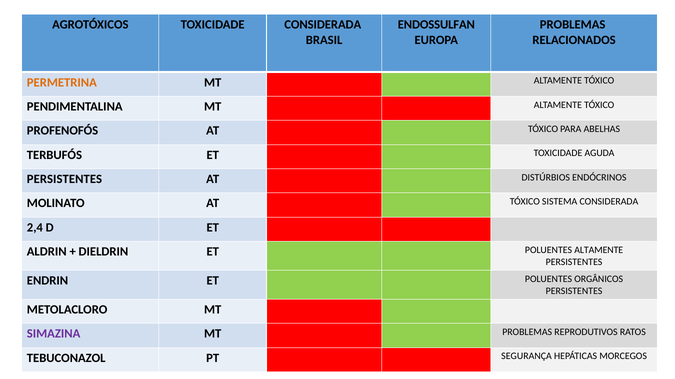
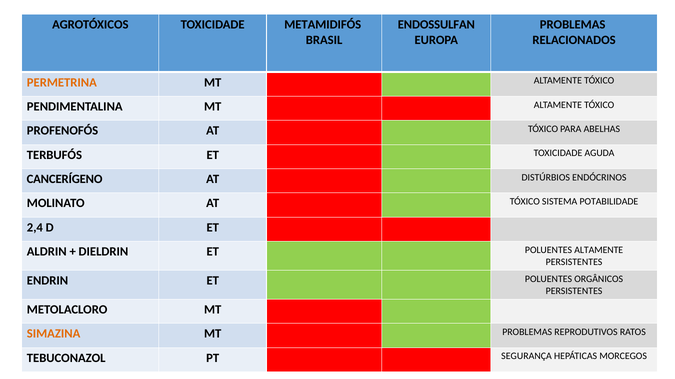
TOXICIDADE CONSIDERADA: CONSIDERADA -> METAMIDIFÓS
PERSISTENTES at (64, 179): PERSISTENTES -> CANCERÍGENO
SISTEMA CONSIDERADA: CONSIDERADA -> POTABILIDADE
SIMAZINA colour: purple -> orange
